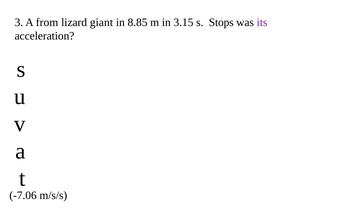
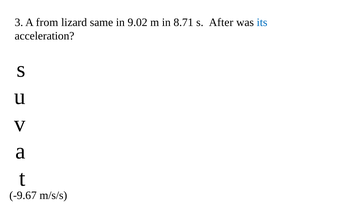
giant: giant -> same
8.85: 8.85 -> 9.02
3.15: 3.15 -> 8.71
Stops: Stops -> After
its colour: purple -> blue
-7.06: -7.06 -> -9.67
